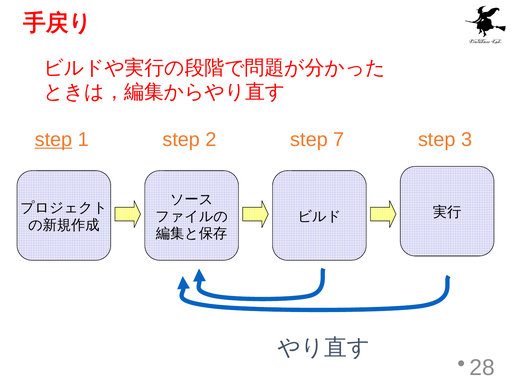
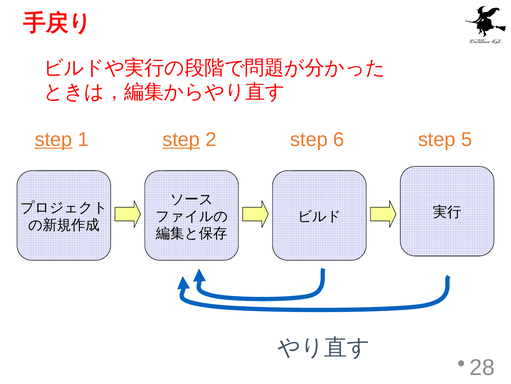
step at (181, 139) underline: none -> present
7: 7 -> 6
3: 3 -> 5
